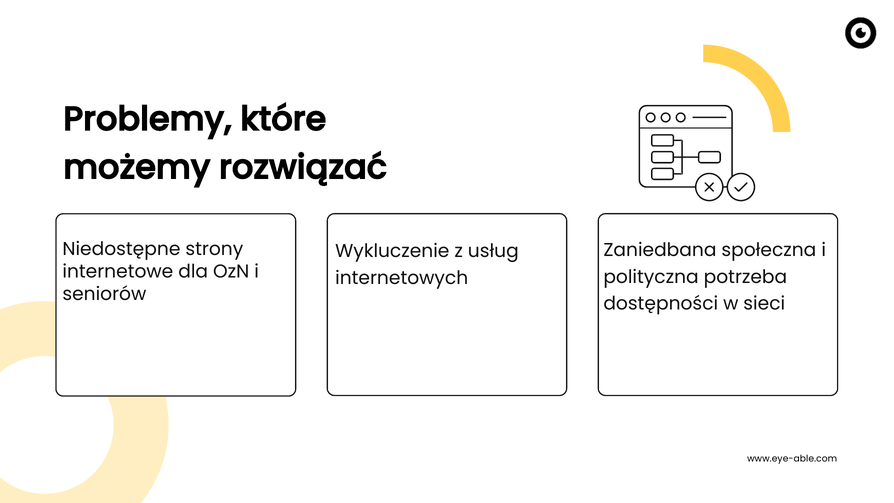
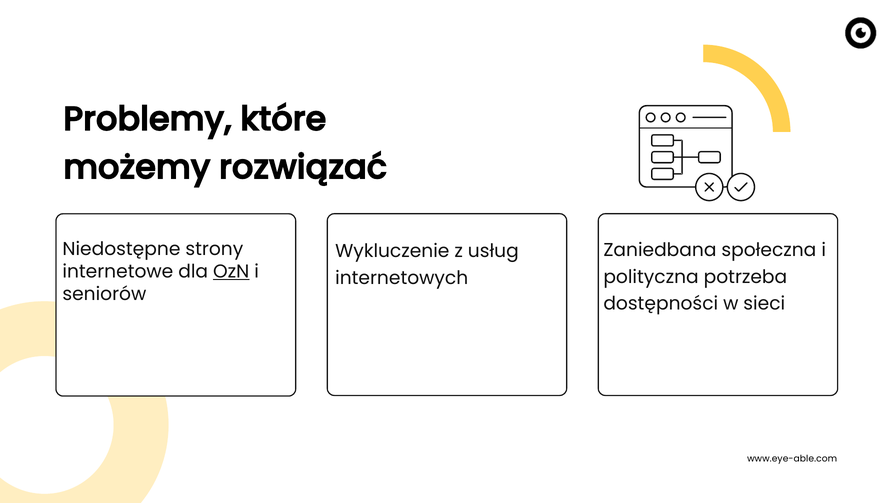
OzN underline: none -> present
